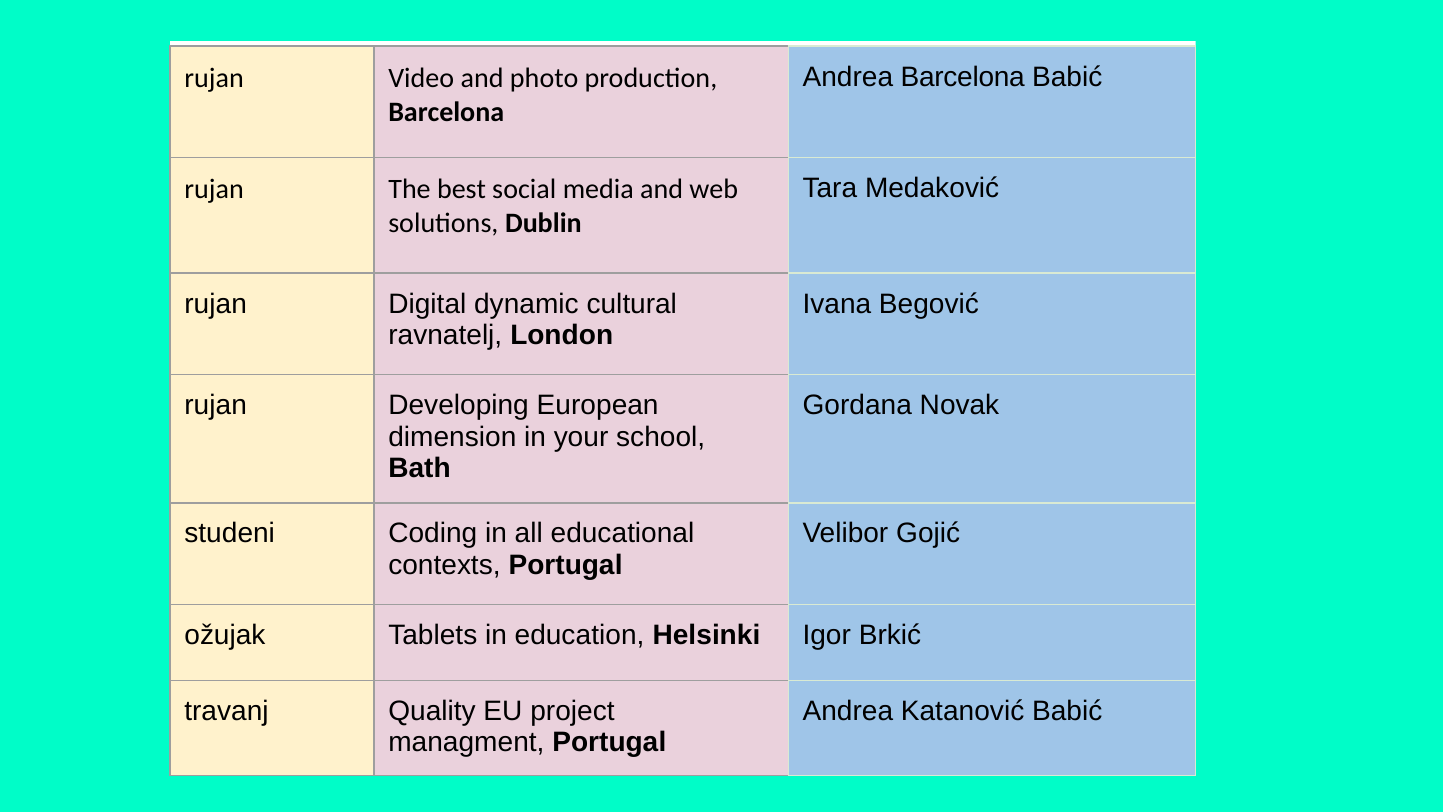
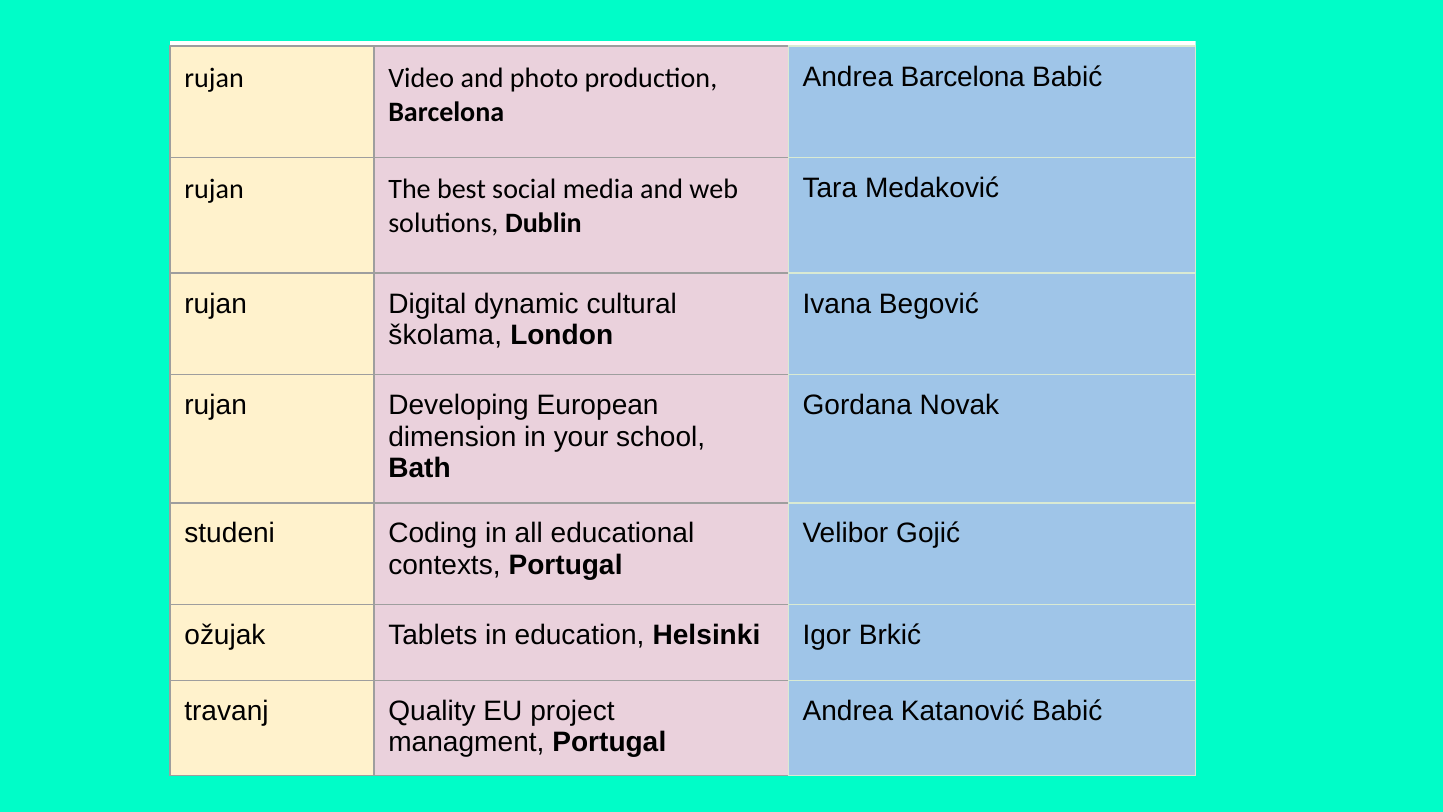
ravnatelj: ravnatelj -> školama
